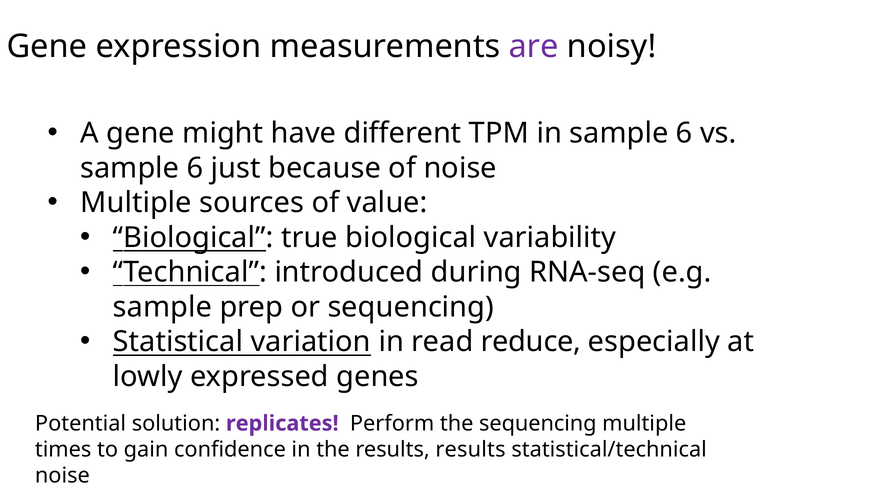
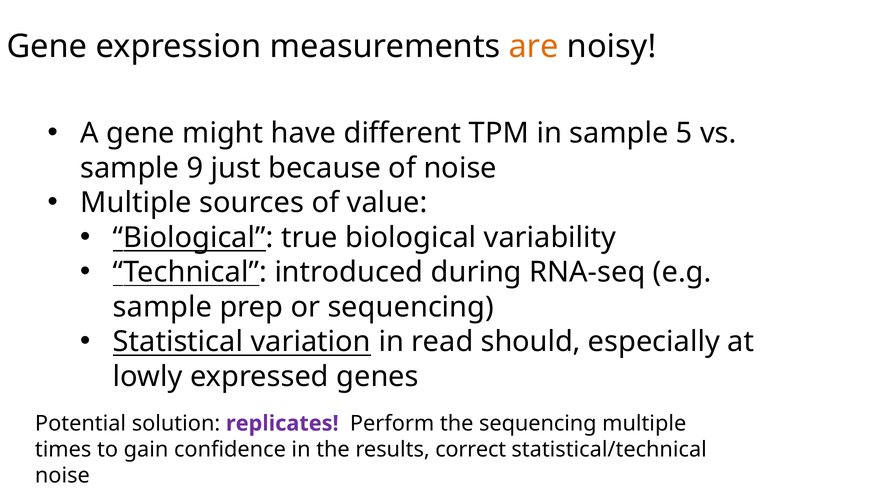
are colour: purple -> orange
in sample 6: 6 -> 5
6 at (195, 168): 6 -> 9
reduce: reduce -> should
results results: results -> correct
